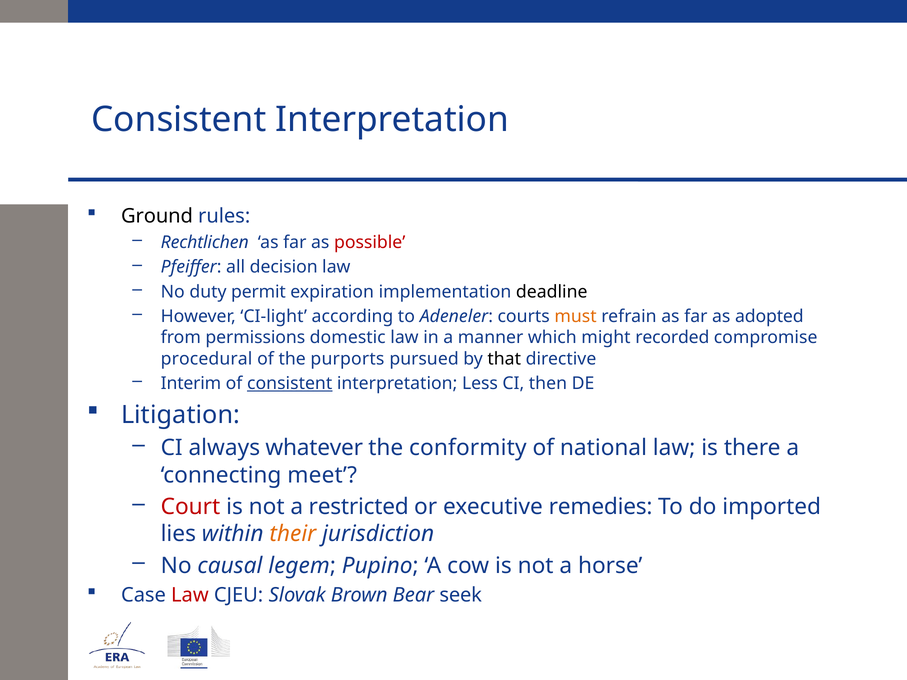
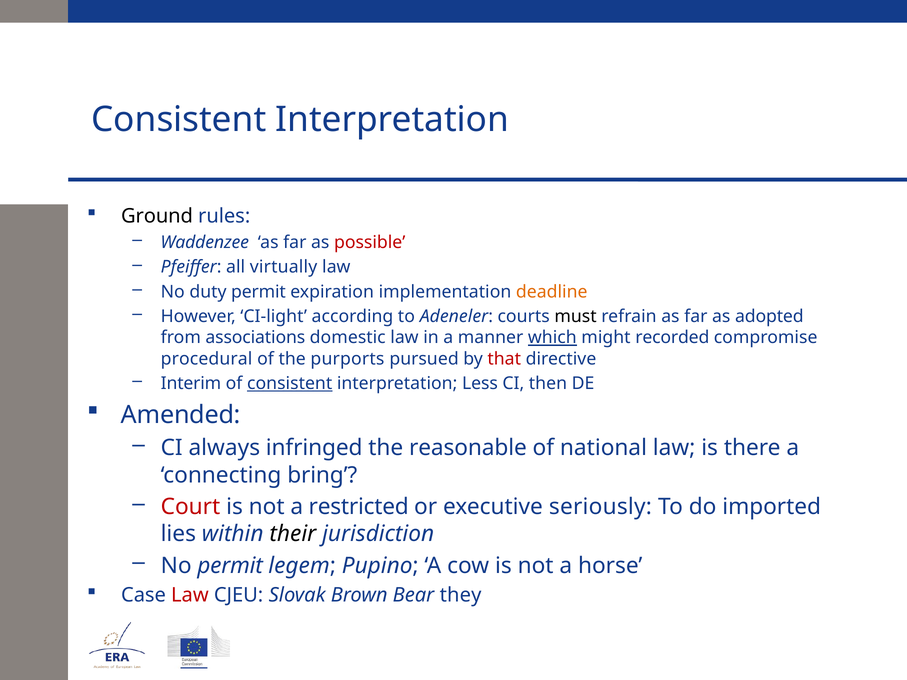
Rechtlichen: Rechtlichen -> Waddenzee
decision: decision -> virtually
deadline colour: black -> orange
must colour: orange -> black
permissions: permissions -> associations
which underline: none -> present
that colour: black -> red
Litigation: Litigation -> Amended
whatever: whatever -> infringed
conformity: conformity -> reasonable
meet: meet -> bring
remedies: remedies -> seriously
their colour: orange -> black
No causal: causal -> permit
seek: seek -> they
